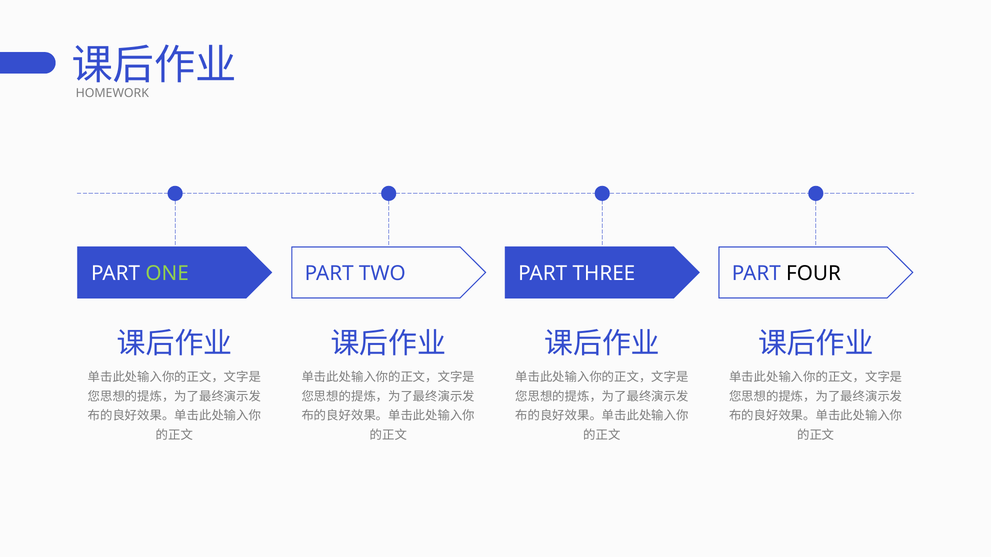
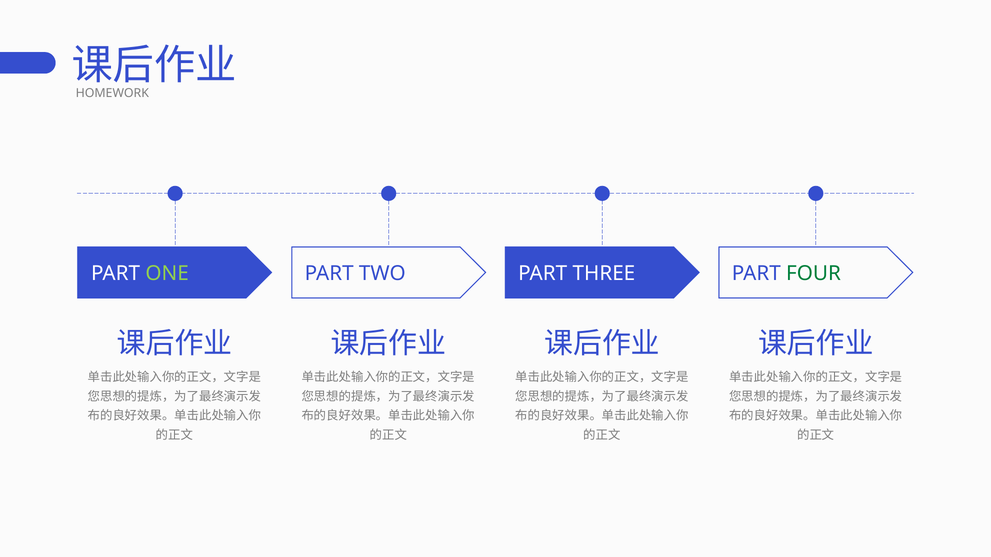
FOUR colour: black -> green
